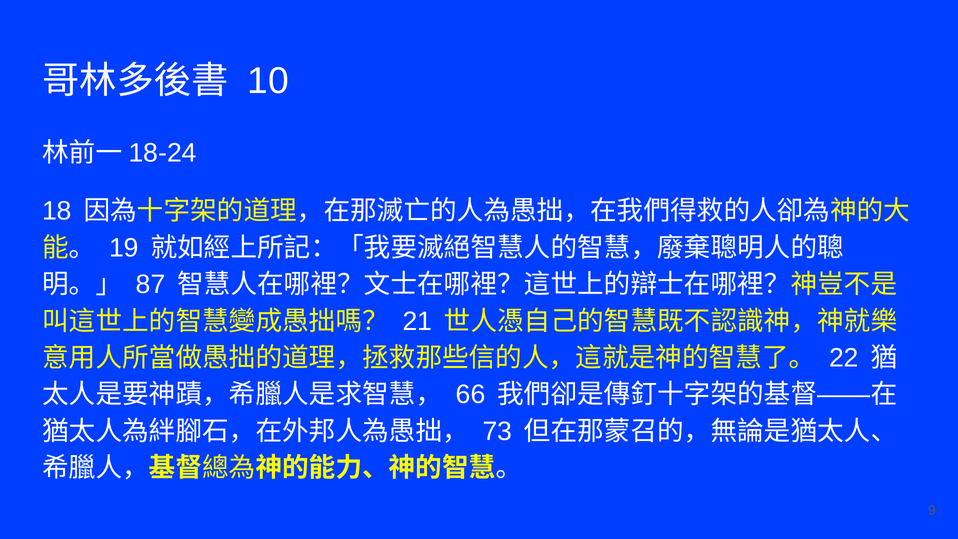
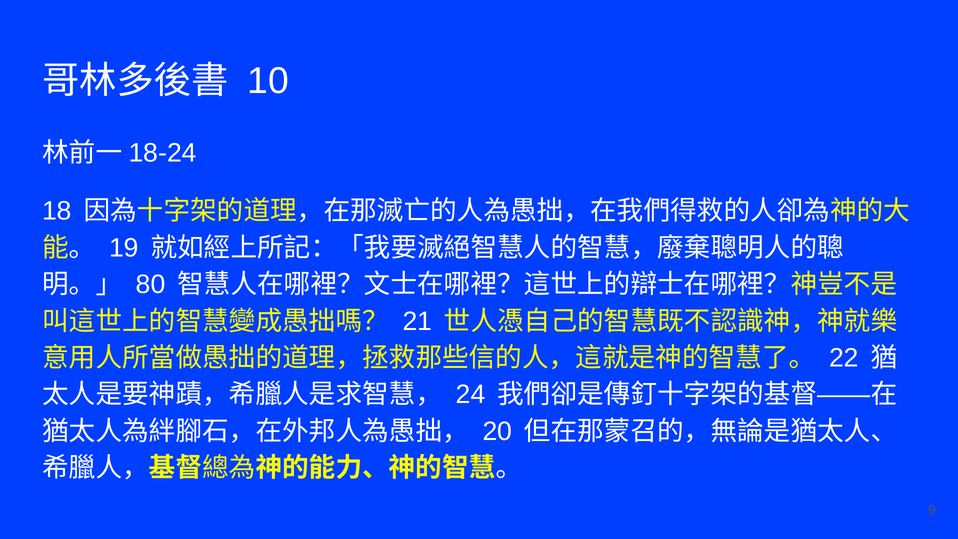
87: 87 -> 80
66: 66 -> 24
73: 73 -> 20
